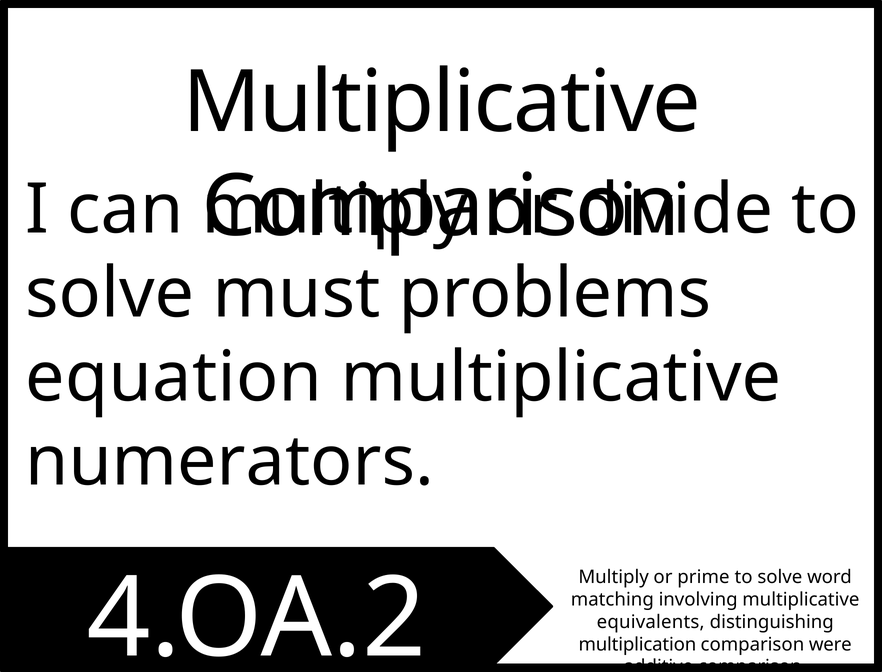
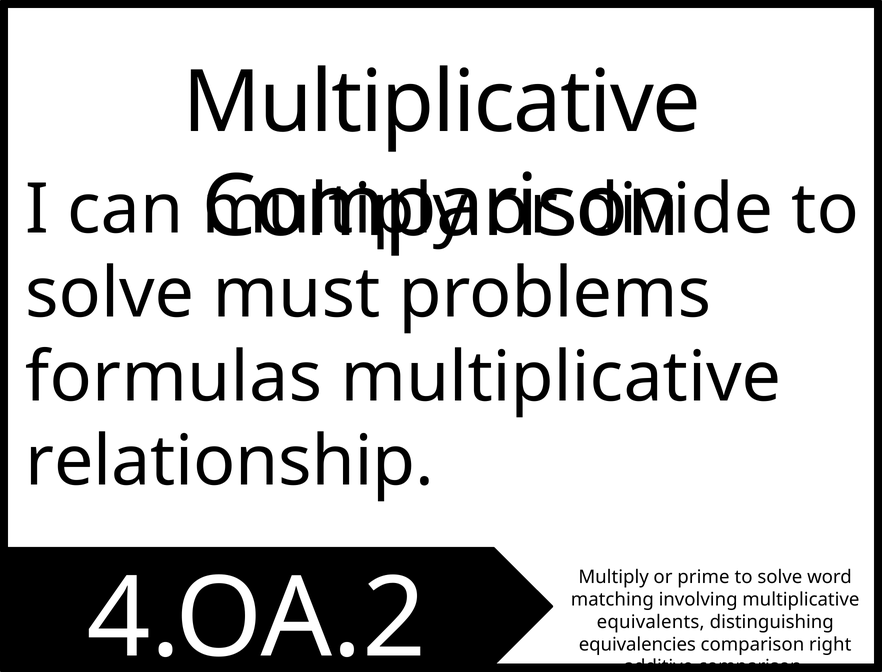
equation: equation -> formulas
numerators: numerators -> relationship
multiplication: multiplication -> equivalencies
were: were -> right
